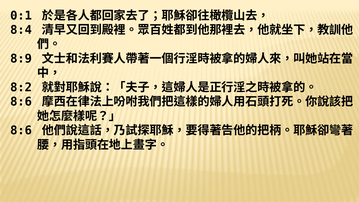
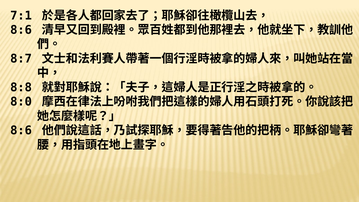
0:1: 0:1 -> 7:1
8:4 at (21, 30): 8:4 -> 8:6
8:9: 8:9 -> 8:7
8:2: 8:2 -> 8:8
8:6 at (21, 102): 8:6 -> 8:0
